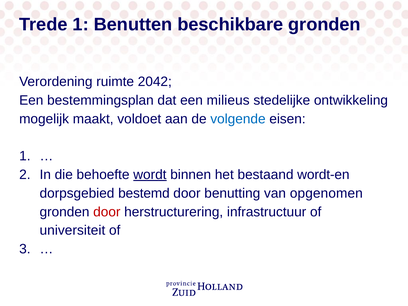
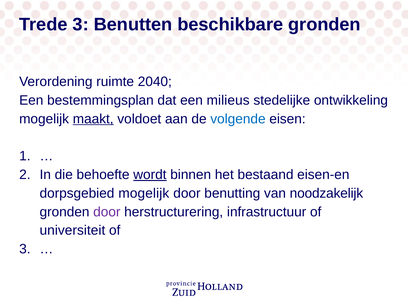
Trede 1: 1 -> 3
2042: 2042 -> 2040
maakt underline: none -> present
wordt-en: wordt-en -> eisen-en
dorpsgebied bestemd: bestemd -> mogelijk
opgenomen: opgenomen -> noodzakelijk
door at (107, 212) colour: red -> purple
